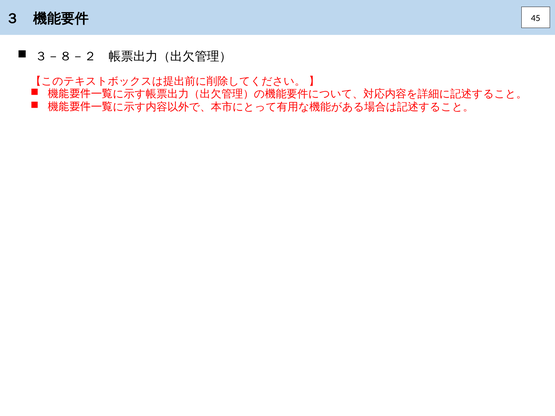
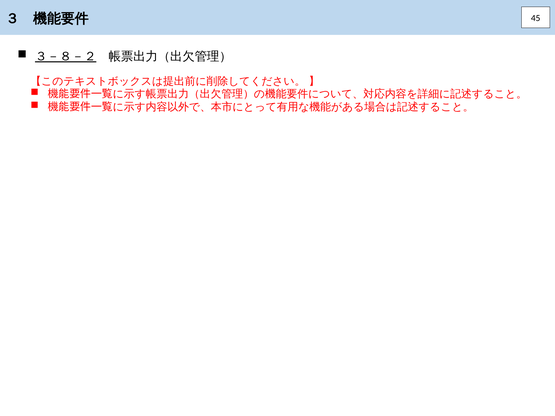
３－８－２ underline: none -> present
